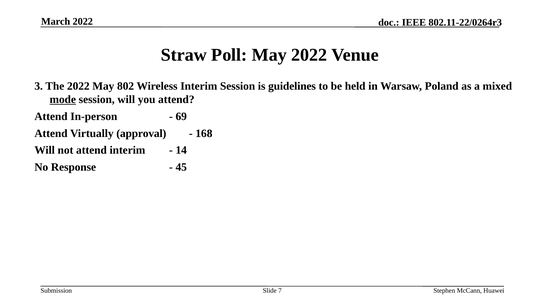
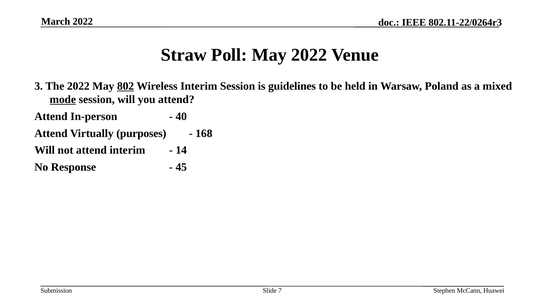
802 underline: none -> present
69: 69 -> 40
approval: approval -> purposes
